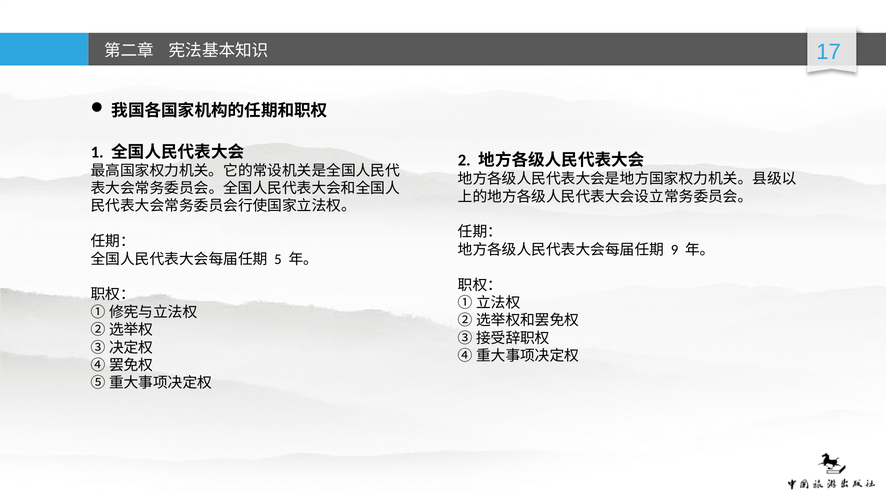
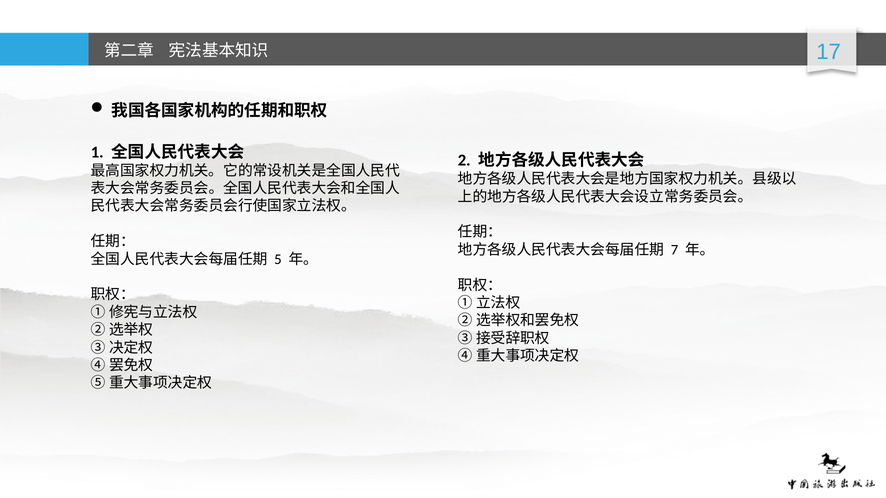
9: 9 -> 7
